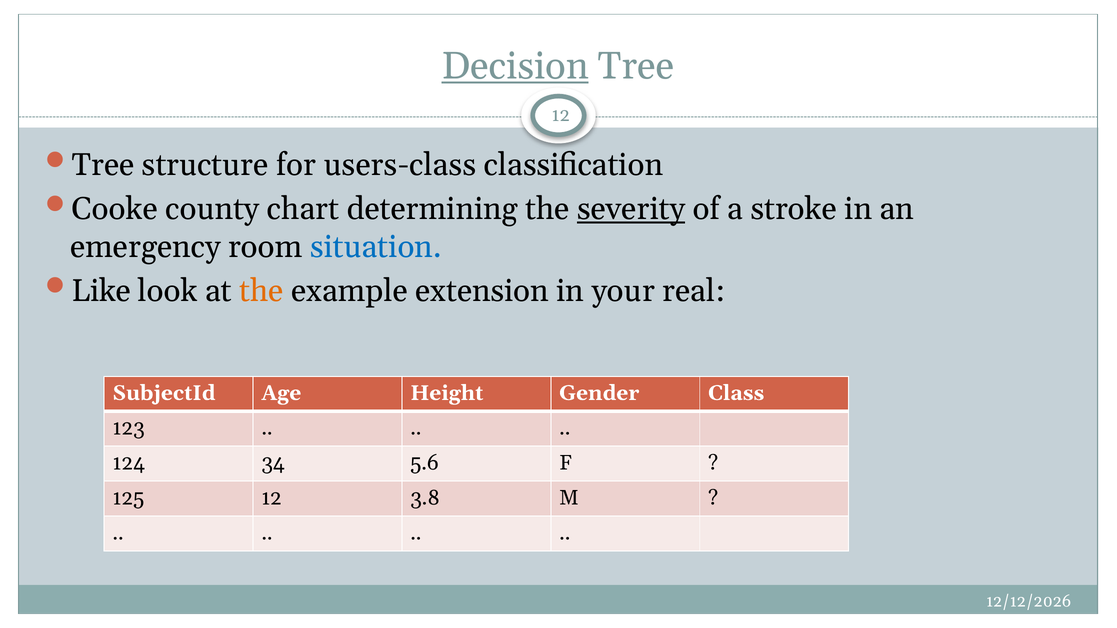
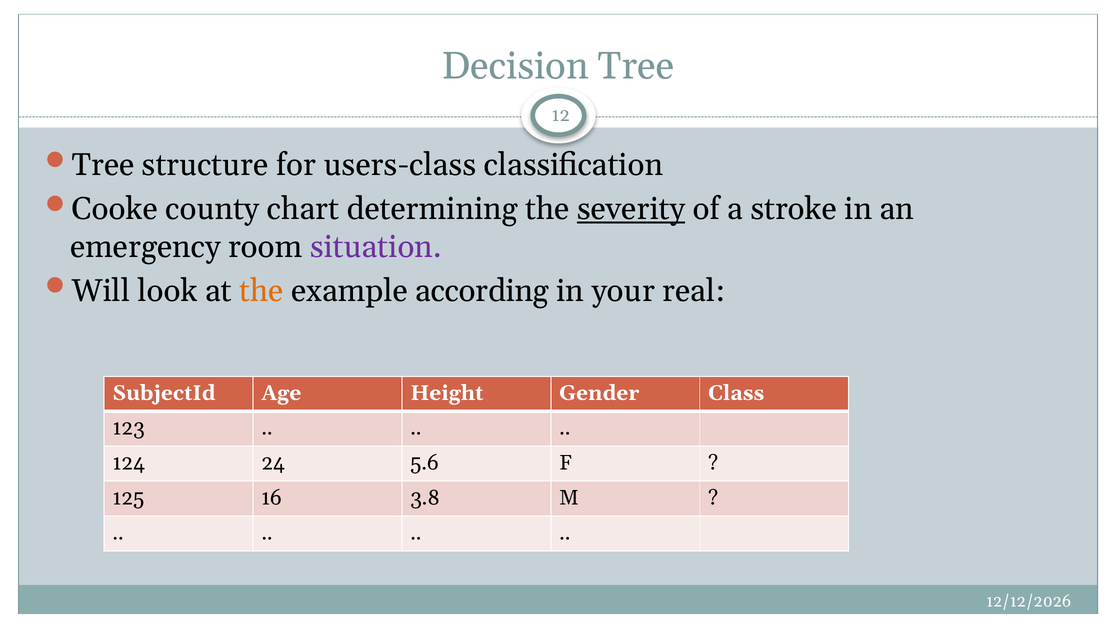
Decision underline: present -> none
situation colour: blue -> purple
Like: Like -> Will
extension: extension -> according
34: 34 -> 24
125 12: 12 -> 16
